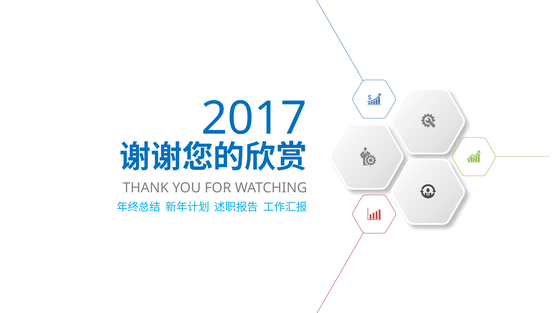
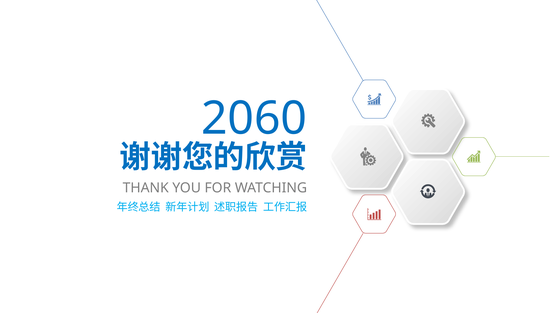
2017: 2017 -> 2060
